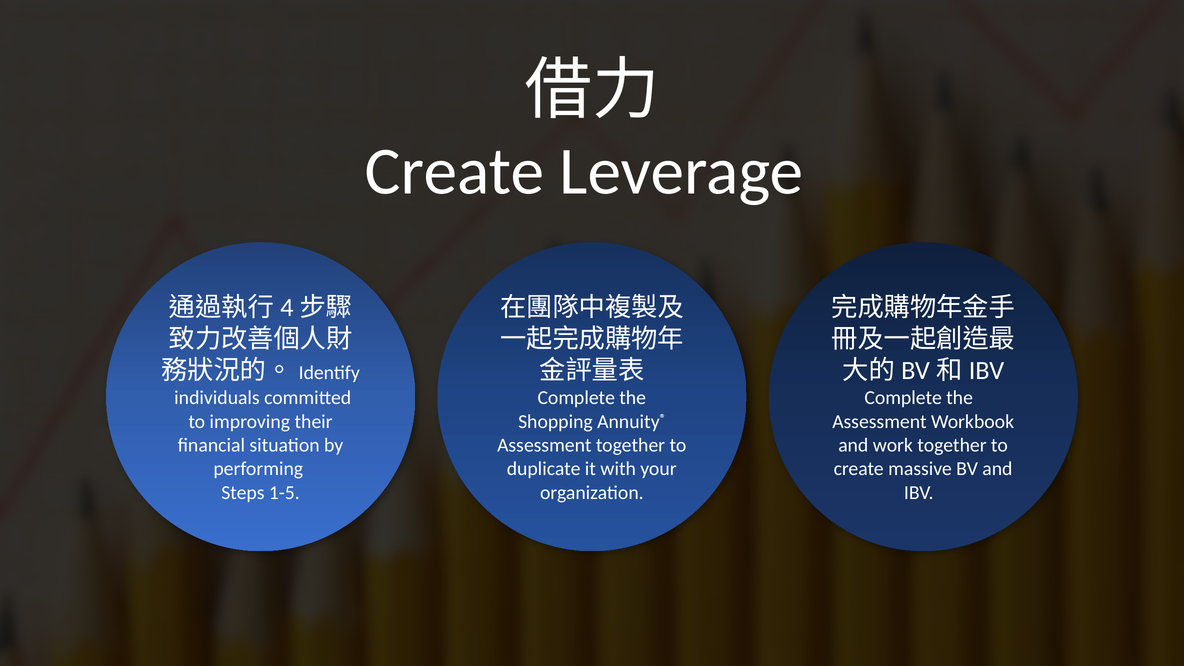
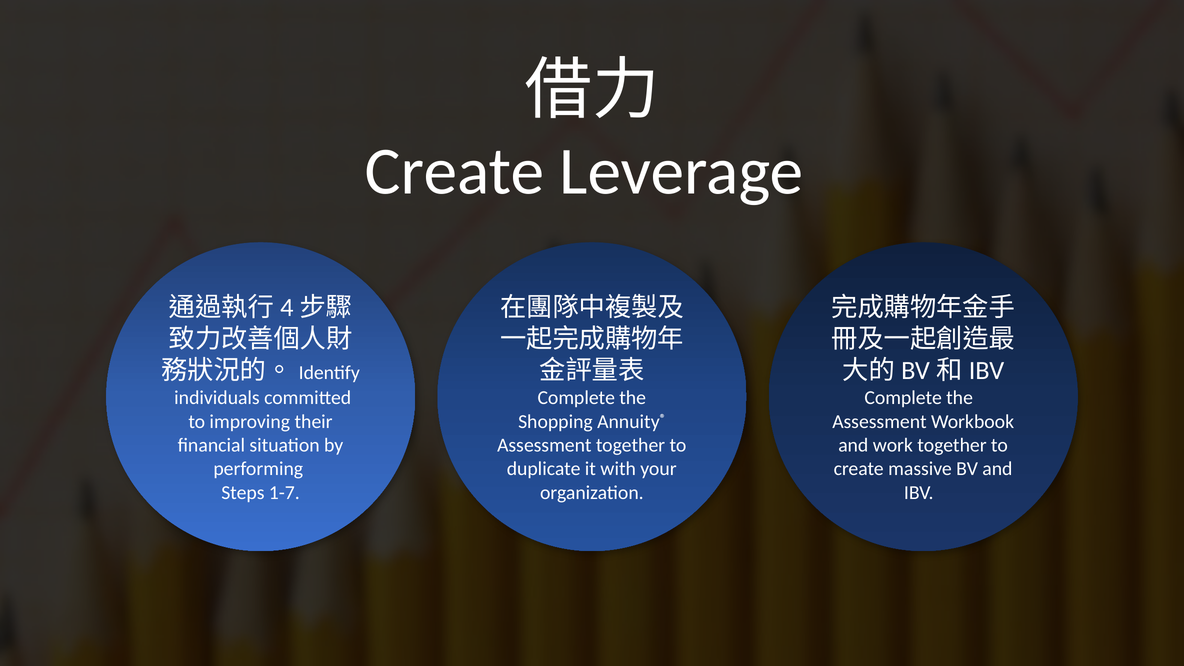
1-5: 1-5 -> 1-7
